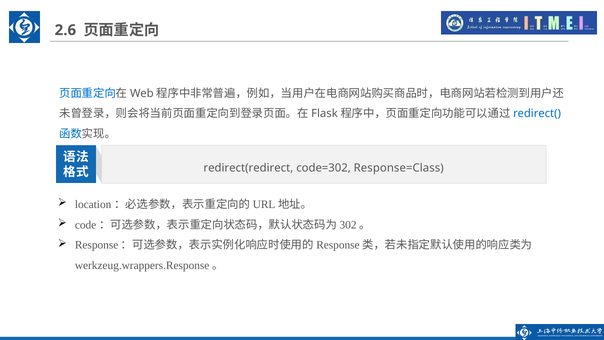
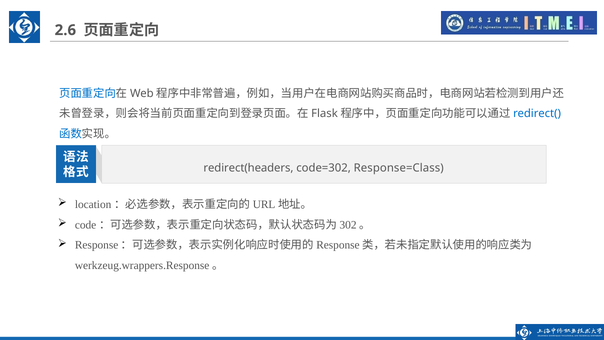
redirect(redirect: redirect(redirect -> redirect(headers
